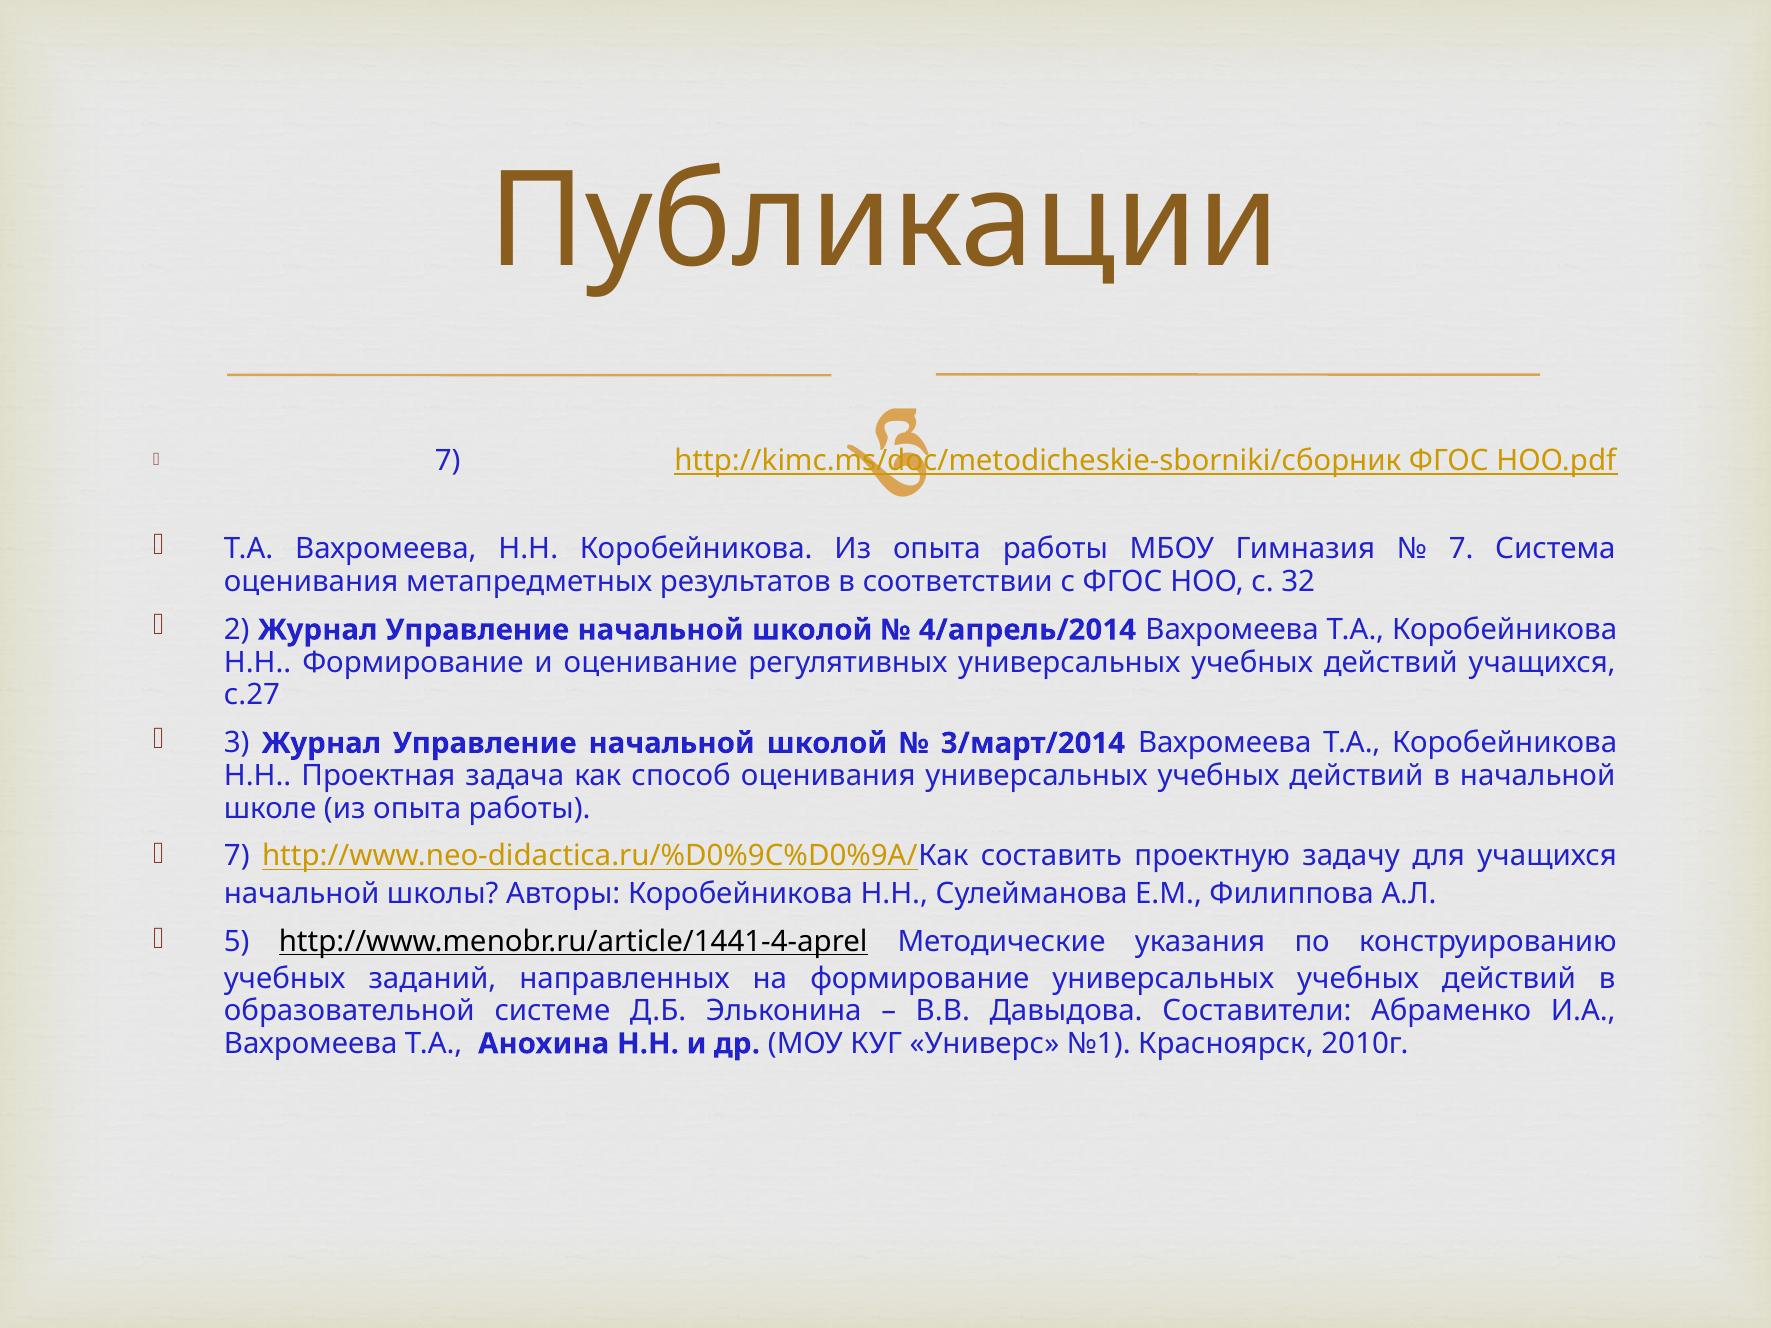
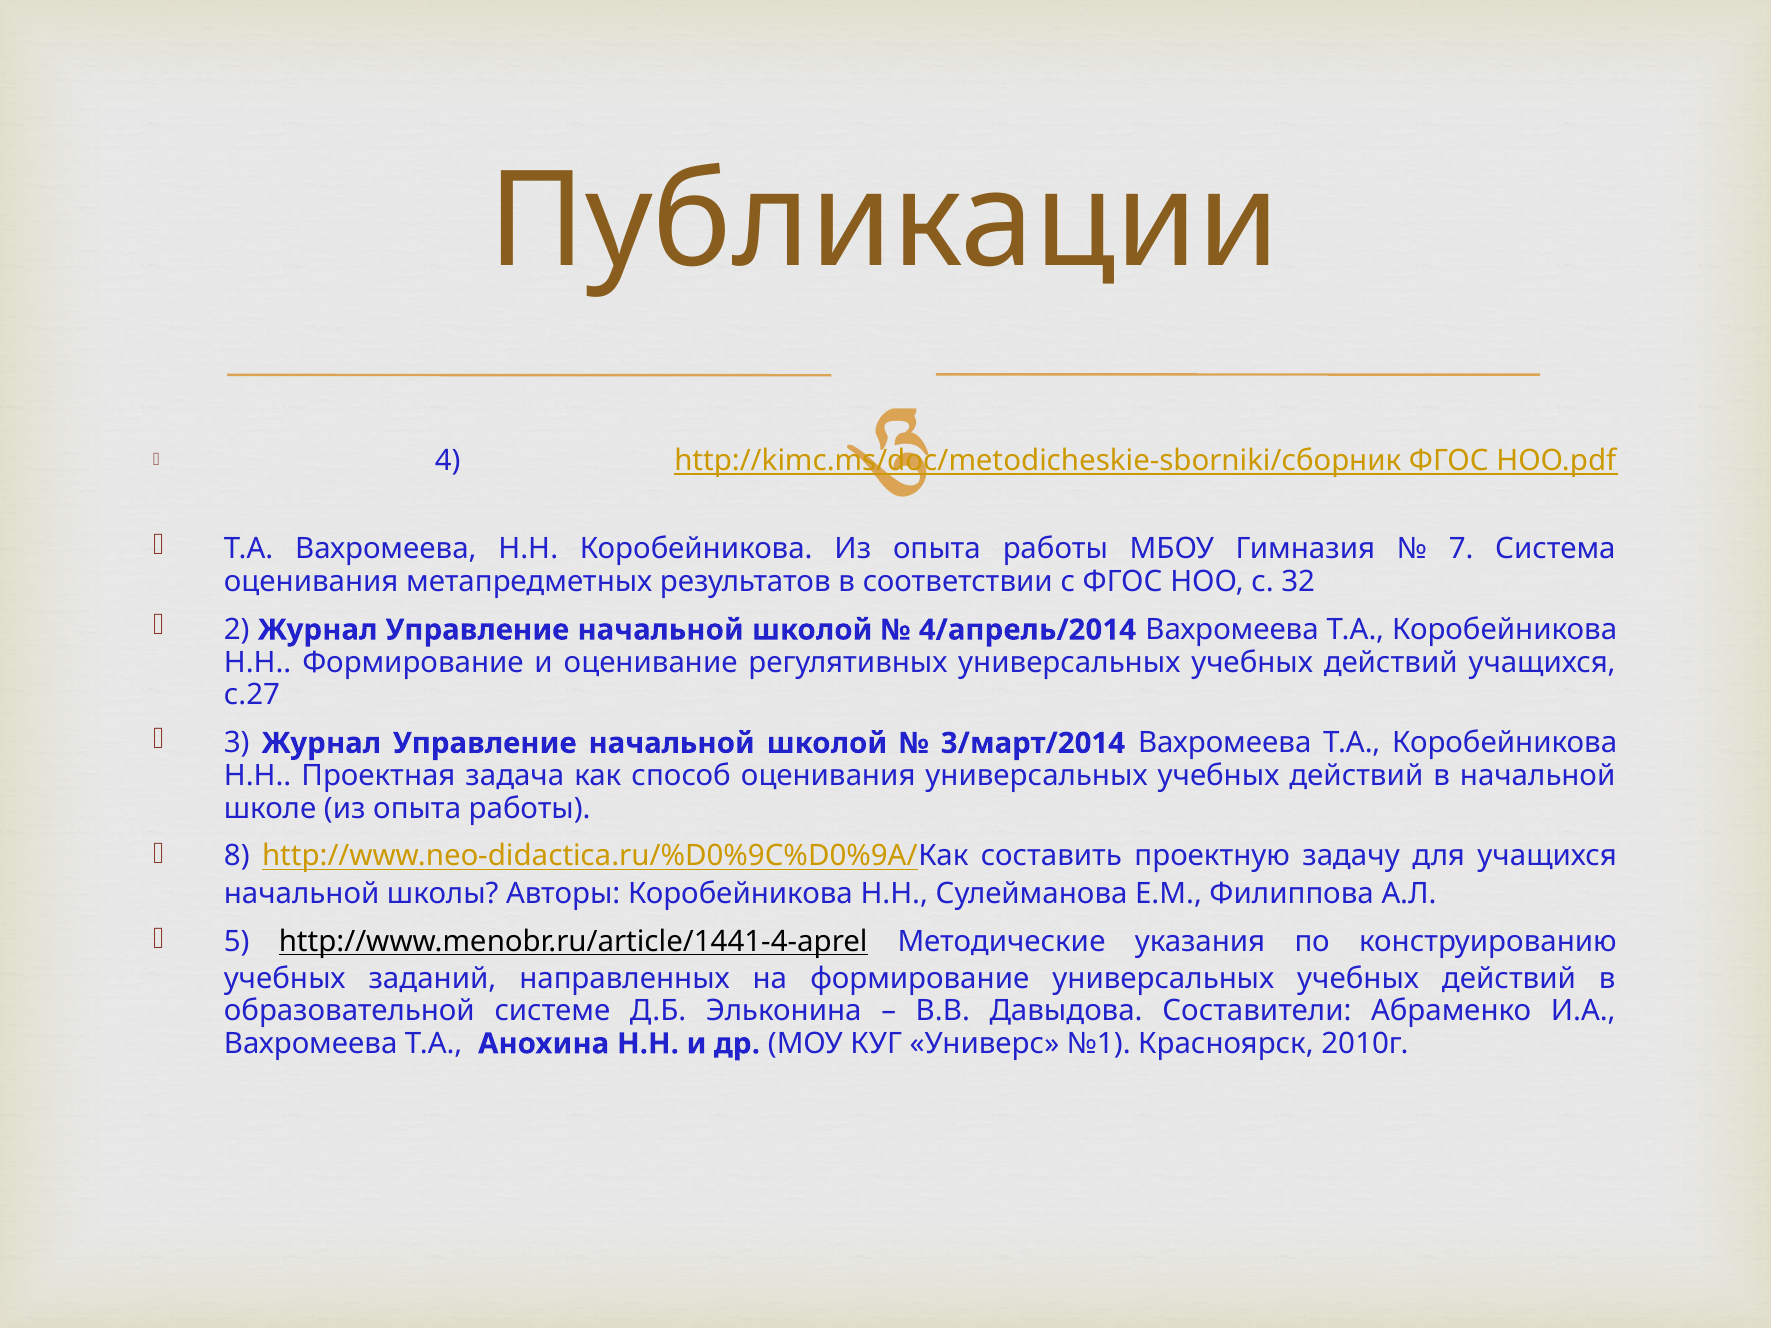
7 at (448, 461): 7 -> 4
7 at (237, 856): 7 -> 8
